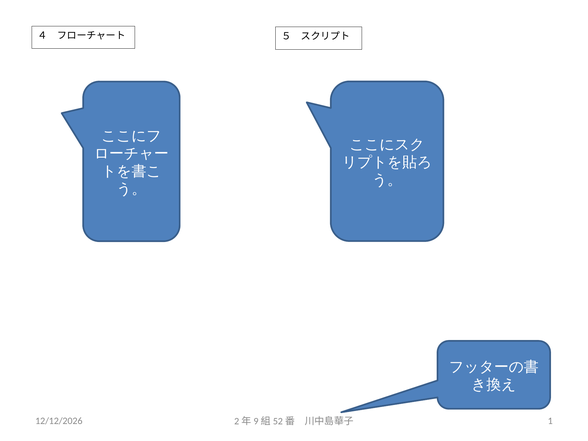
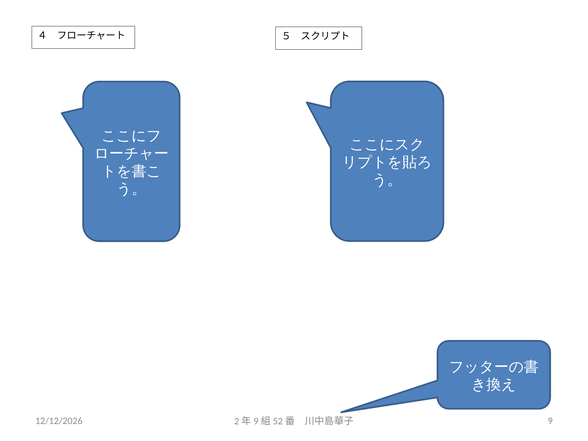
1: 1 -> 9
